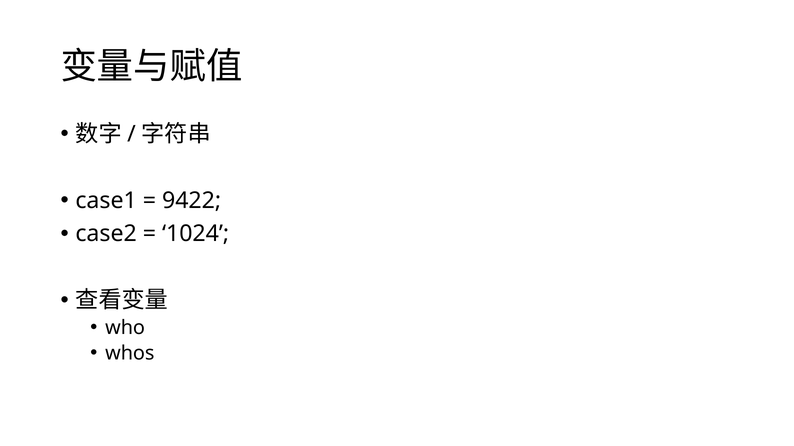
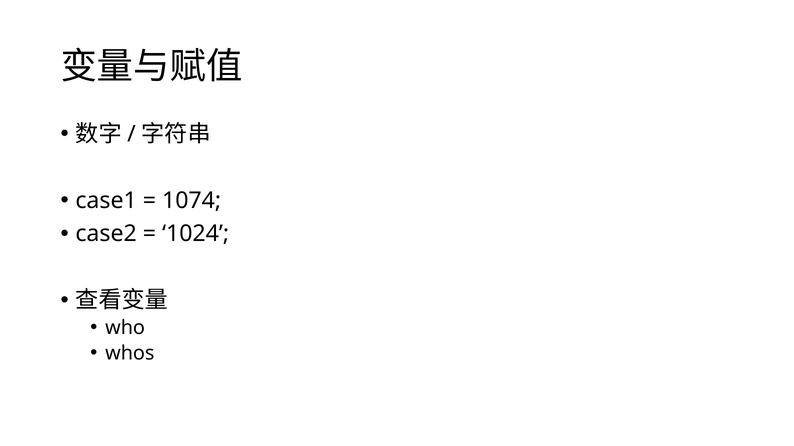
9422: 9422 -> 1074
